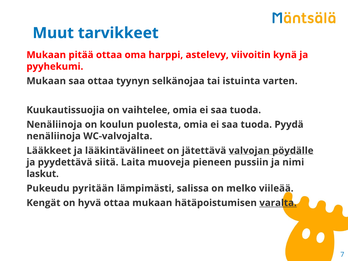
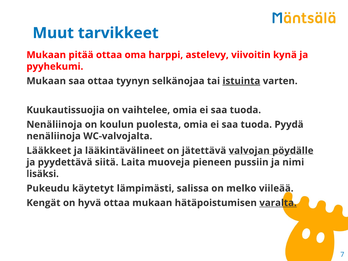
istuinta underline: none -> present
laskut: laskut -> lisäksi
pyritään: pyritään -> käytetyt
